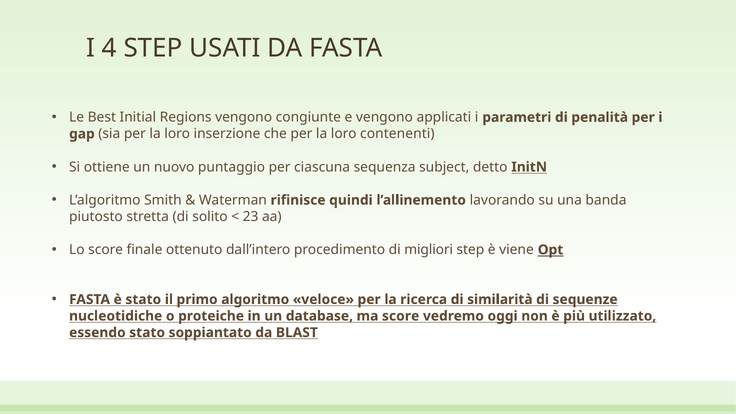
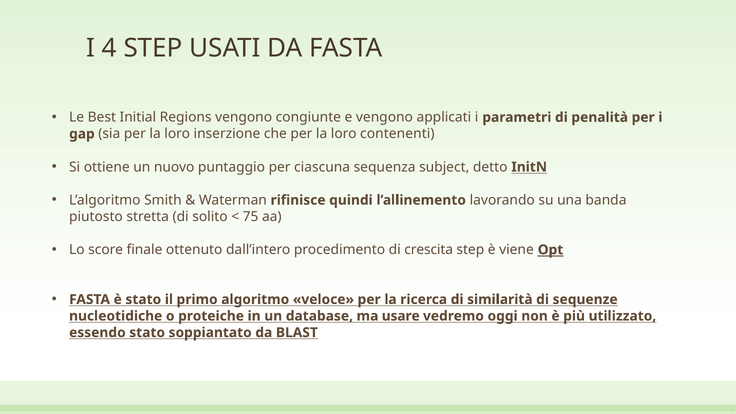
23: 23 -> 75
migliori: migliori -> crescita
ma score: score -> usare
